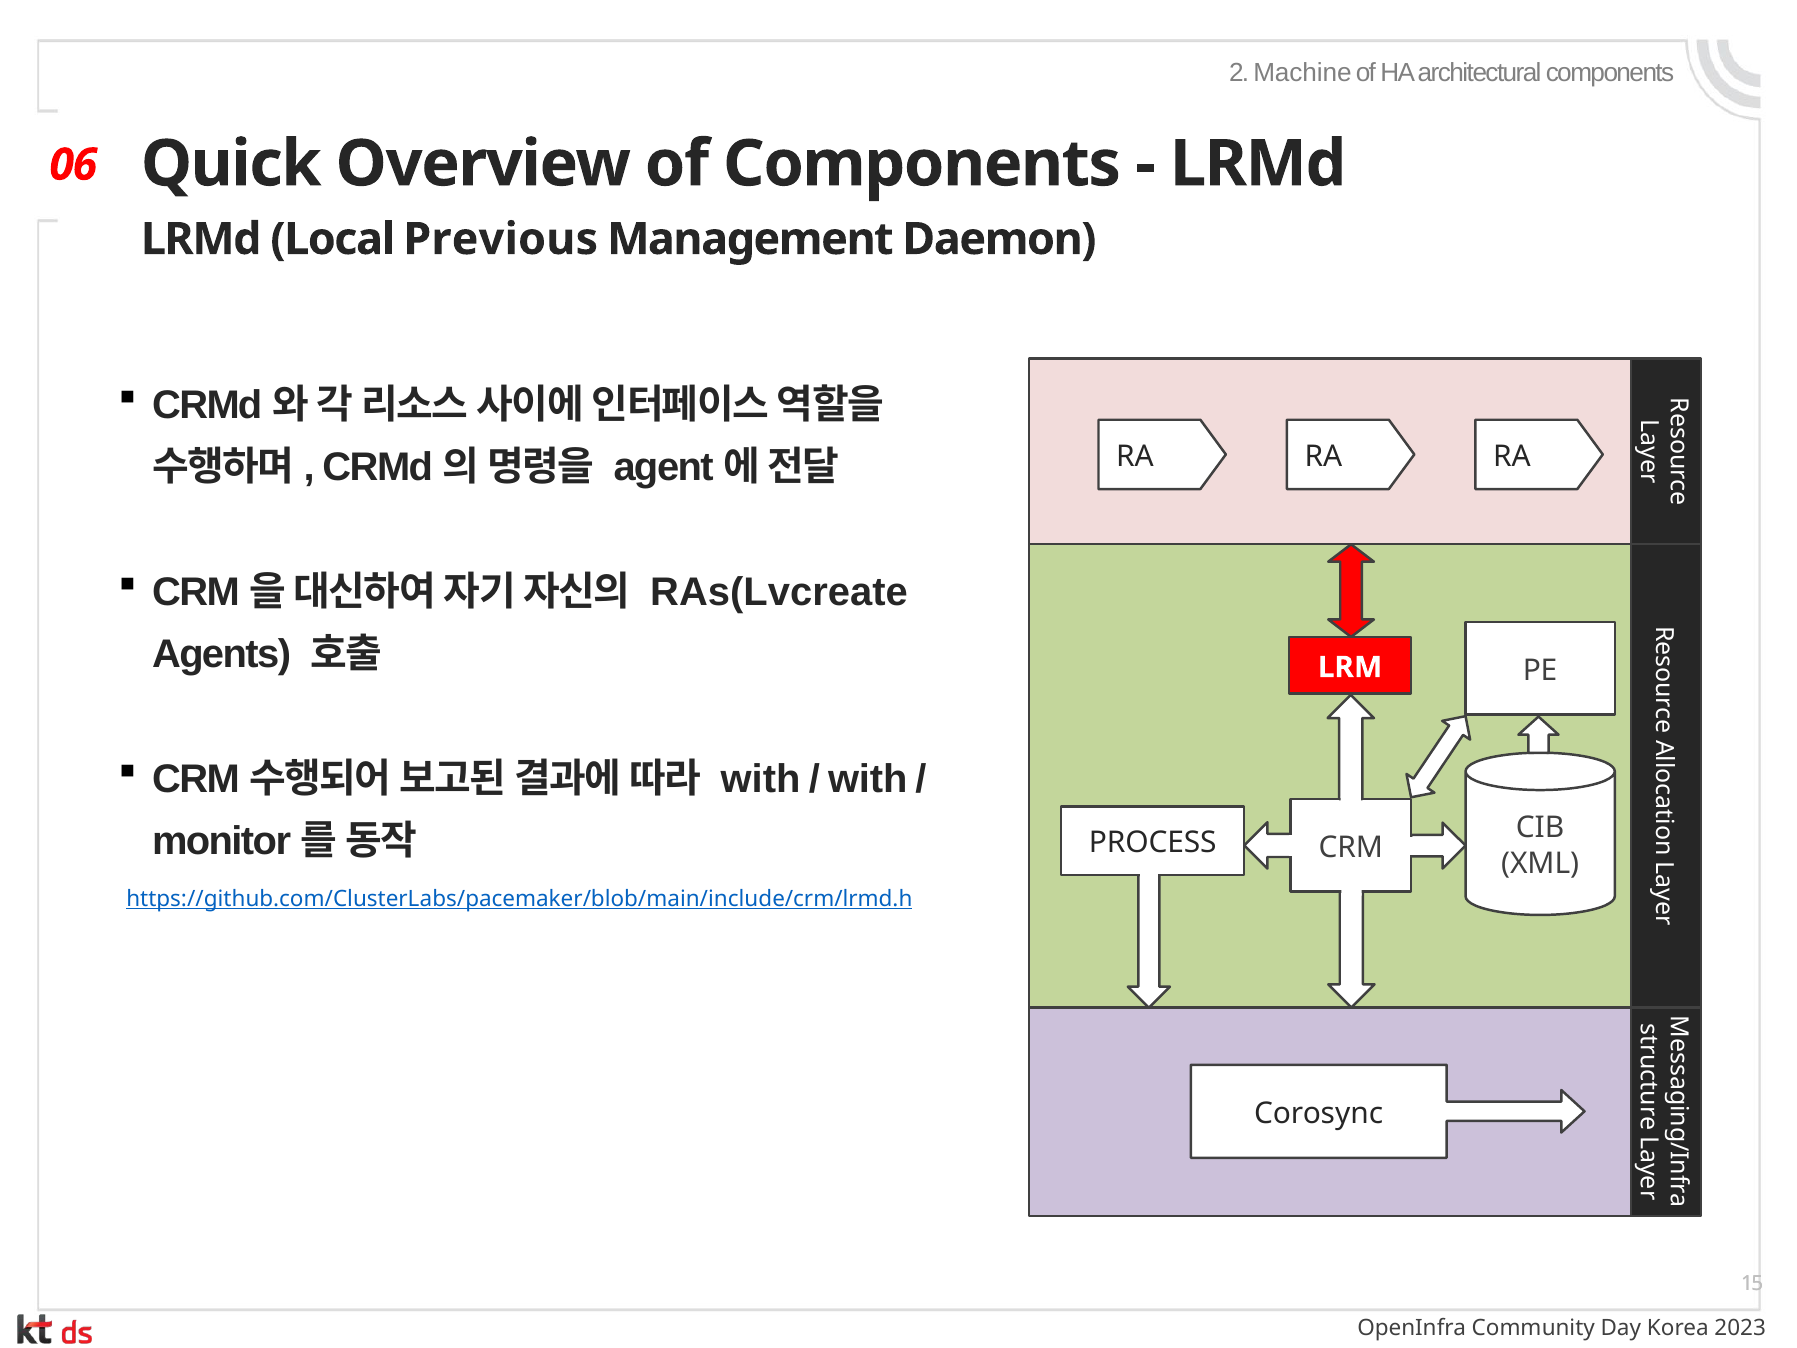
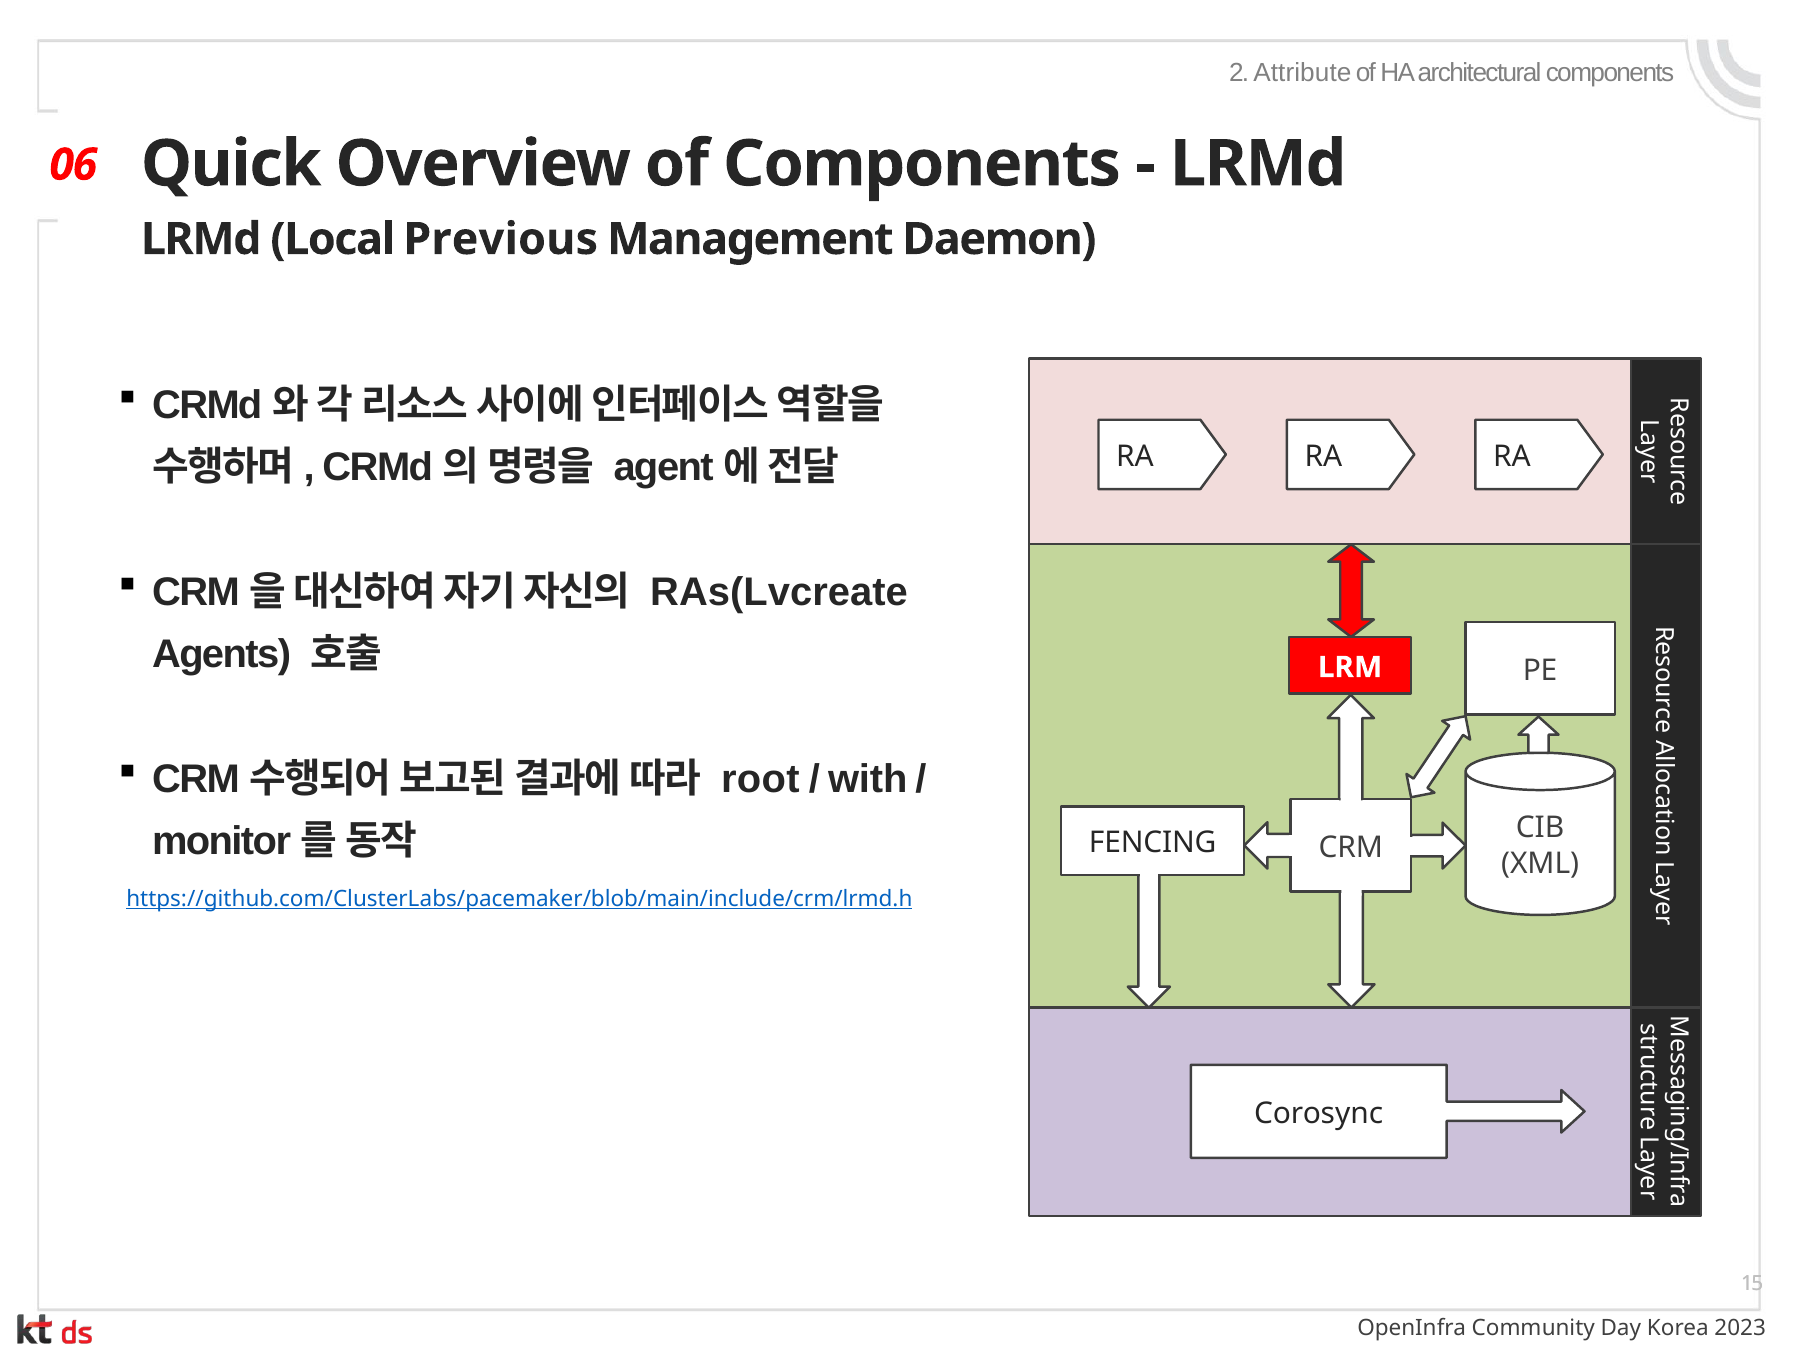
Machine: Machine -> Attribute
with at (761, 779): with -> root
PROCESS: PROCESS -> FENCING
